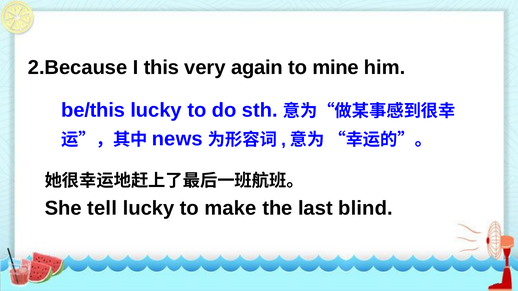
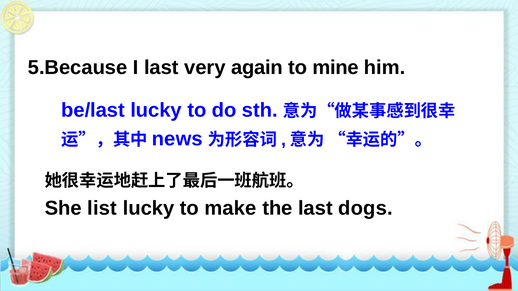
2.Because: 2.Because -> 5.Because
I this: this -> last
be/this: be/this -> be/last
tell: tell -> list
blind: blind -> dogs
